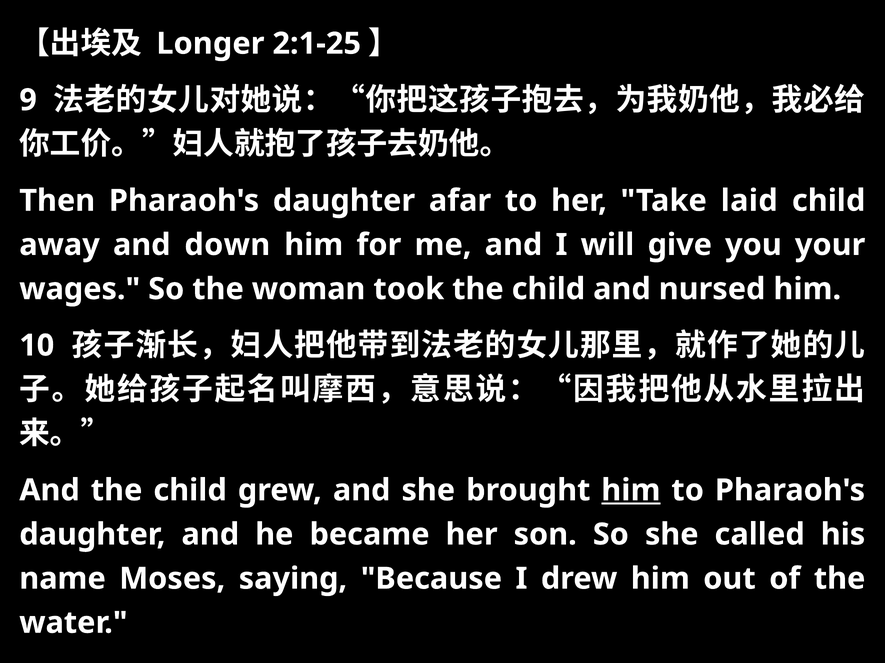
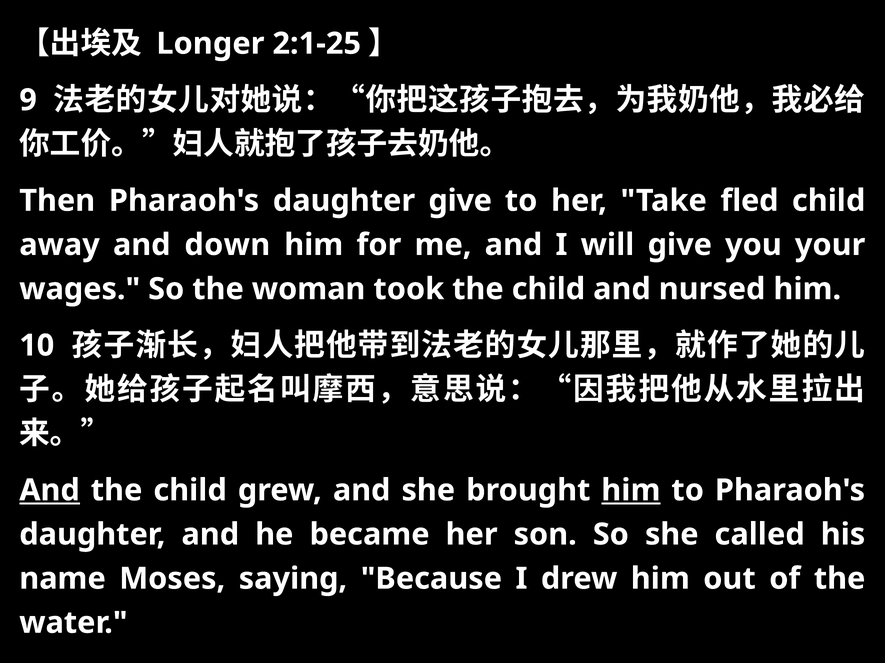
daughter afar: afar -> give
laid: laid -> fled
And at (50, 491) underline: none -> present
